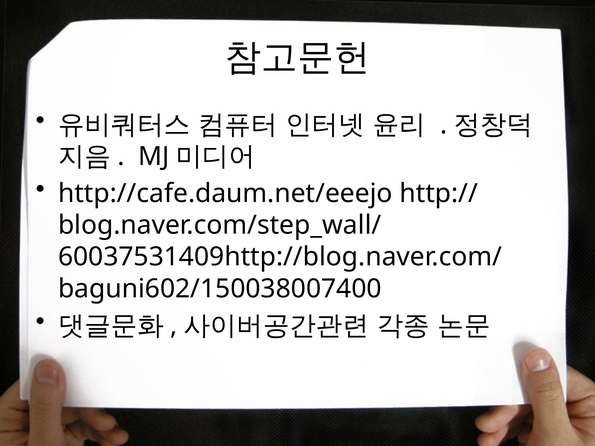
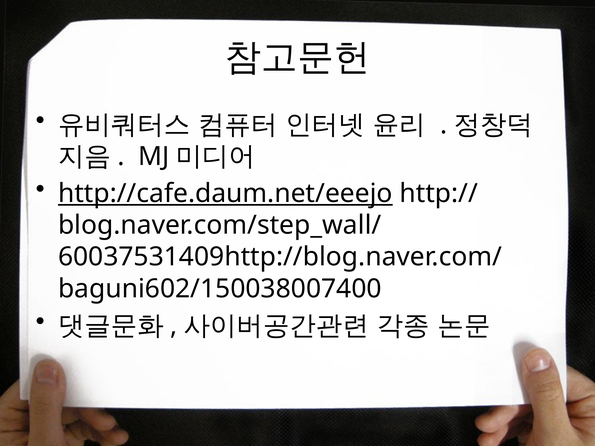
http://cafe.daum.net/eeejo underline: none -> present
